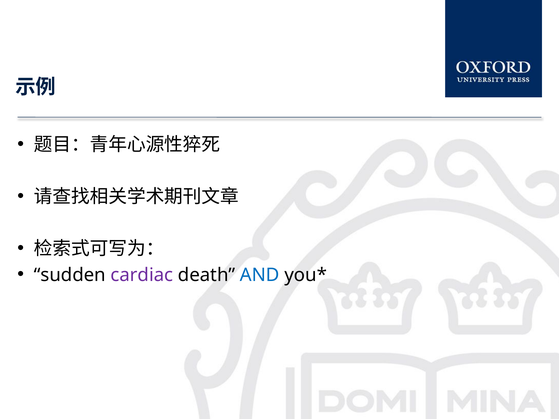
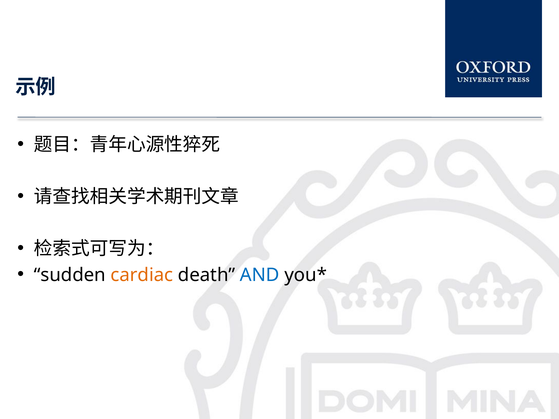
cardiac colour: purple -> orange
